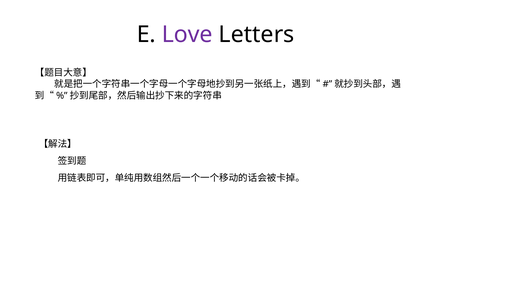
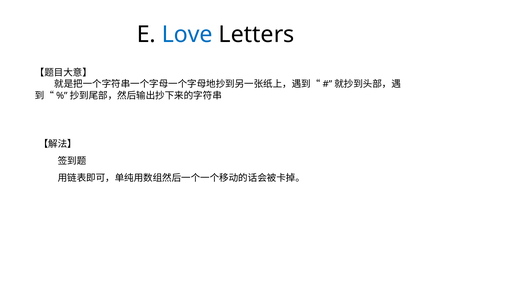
Love colour: purple -> blue
